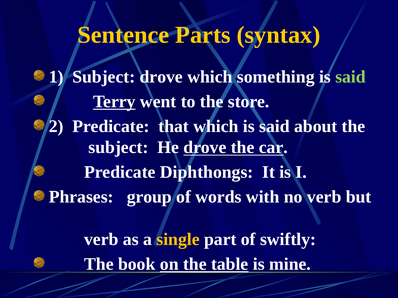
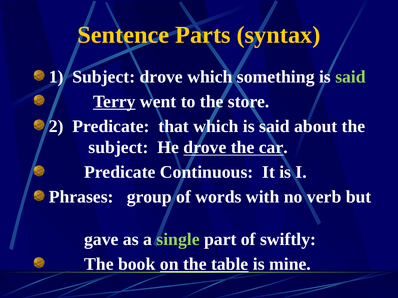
Diphthongs: Diphthongs -> Continuous
verb at (101, 240): verb -> gave
single colour: yellow -> light green
